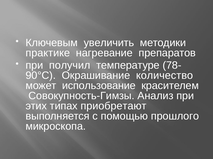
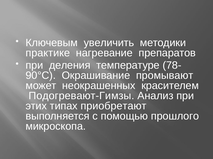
получил: получил -> деления
количество: количество -> промывают
использование: использование -> неокрашенных
Совокупность-Гимзы: Совокупность-Гимзы -> Подогревают-Гимзы
